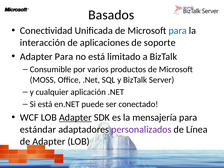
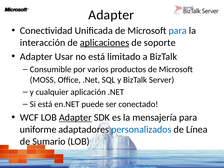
Basados at (111, 15): Basados -> Adapter
aplicaciones underline: none -> present
Adapter Para: Para -> Usar
estándar: estándar -> uniforme
personalizados colour: purple -> blue
de Adapter: Adapter -> Sumario
